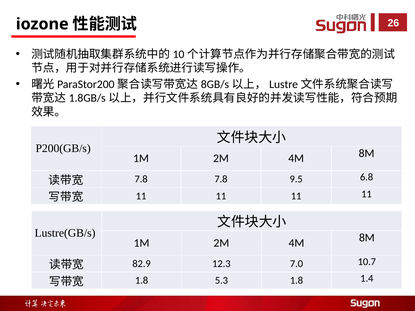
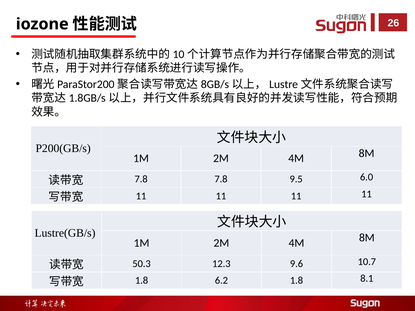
6.8: 6.8 -> 6.0
82.9: 82.9 -> 50.3
7.0: 7.0 -> 9.6
5.3: 5.3 -> 6.2
1.4: 1.4 -> 8.1
